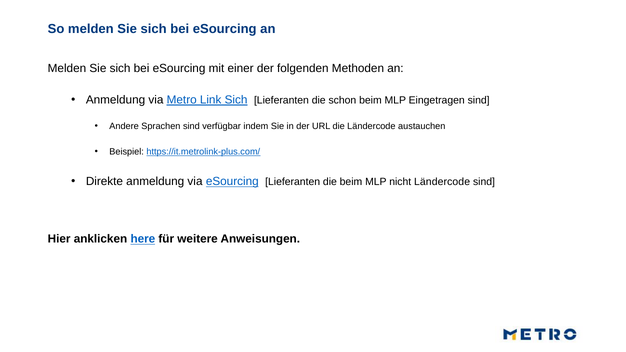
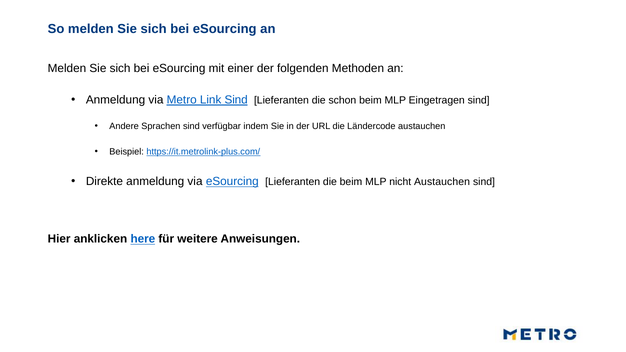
Link Sich: Sich -> Sind
nicht Ländercode: Ländercode -> Austauchen
